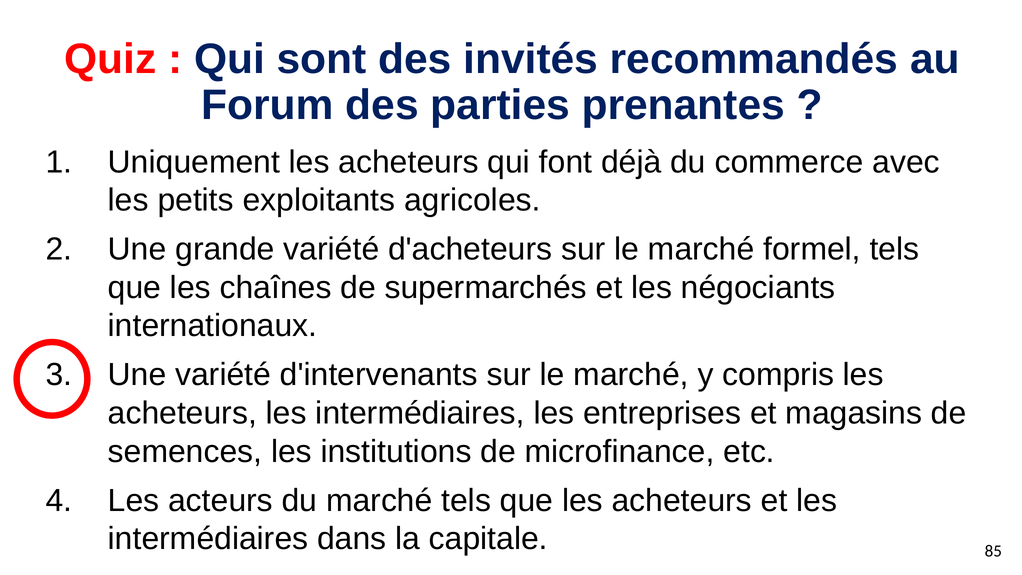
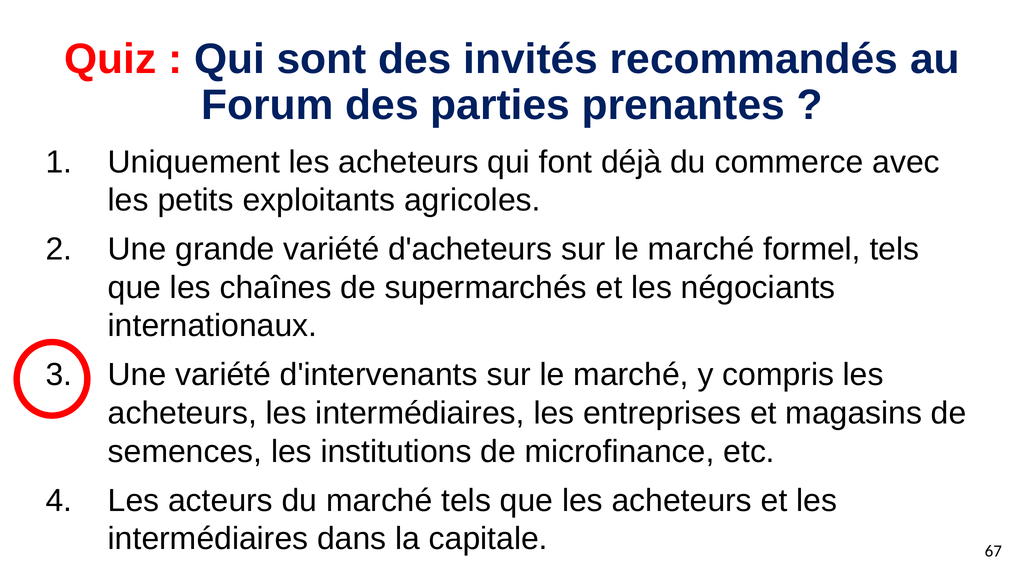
85: 85 -> 67
